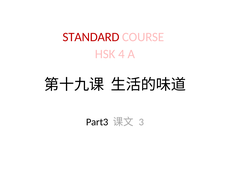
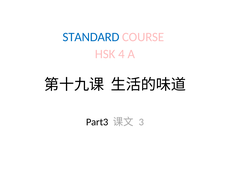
STANDARD colour: red -> blue
